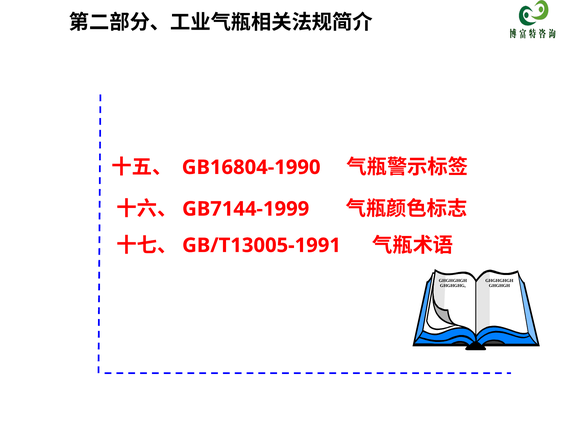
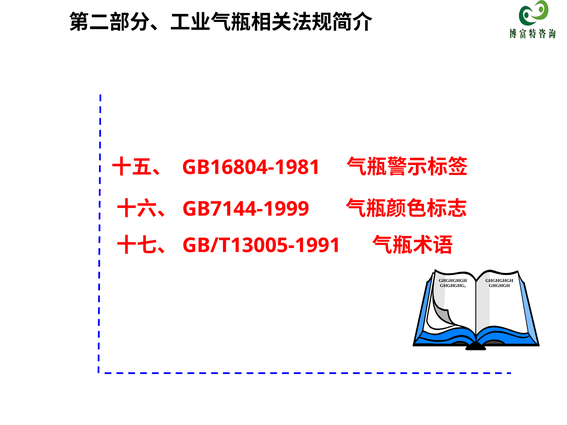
GB16804-1990: GB16804-1990 -> GB16804-1981
